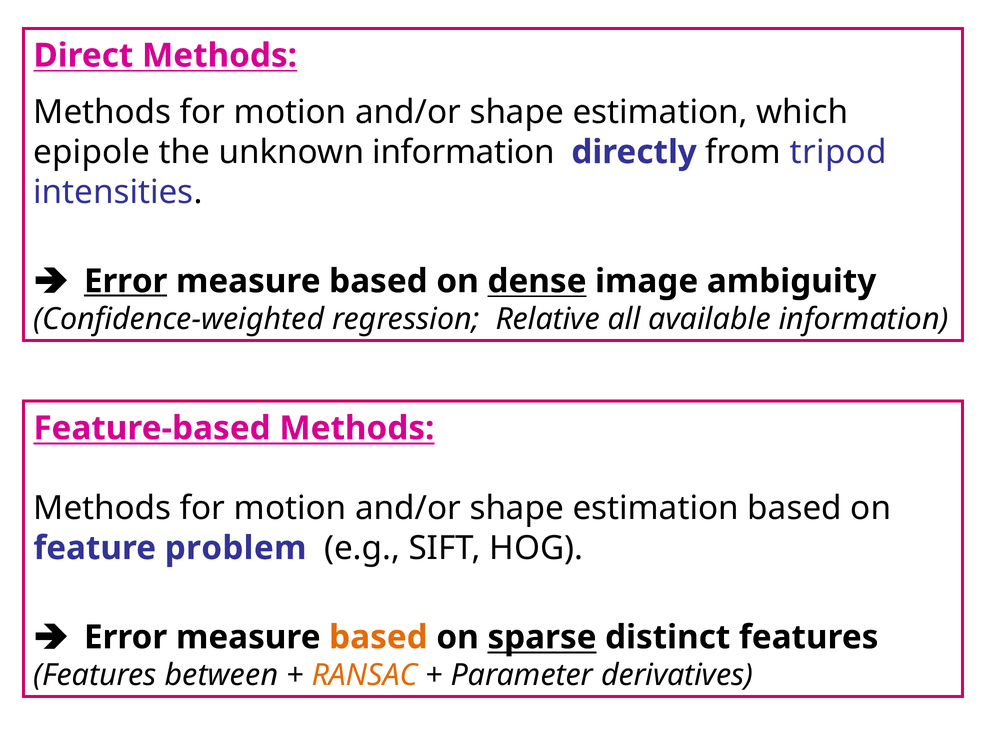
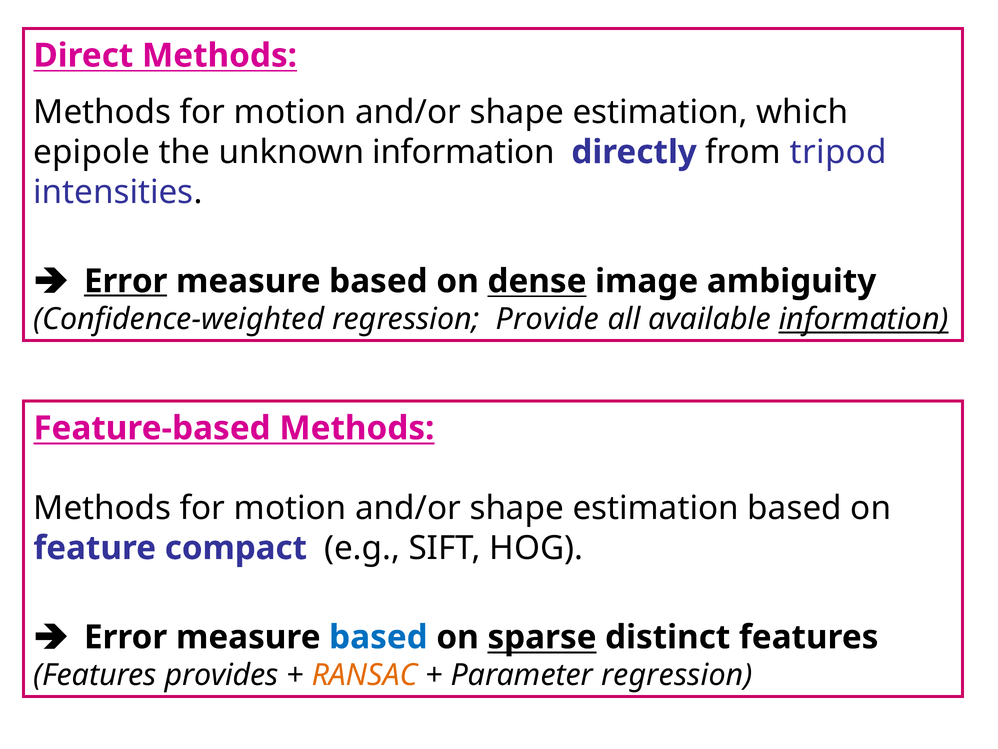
Relative: Relative -> Provide
information at (864, 319) underline: none -> present
problem: problem -> compact
based at (378, 637) colour: orange -> blue
between: between -> provides
Parameter derivatives: derivatives -> regression
